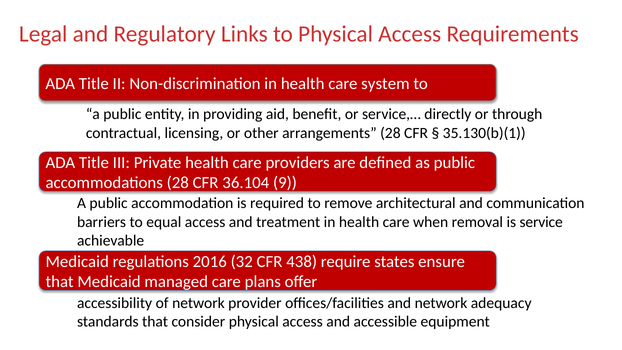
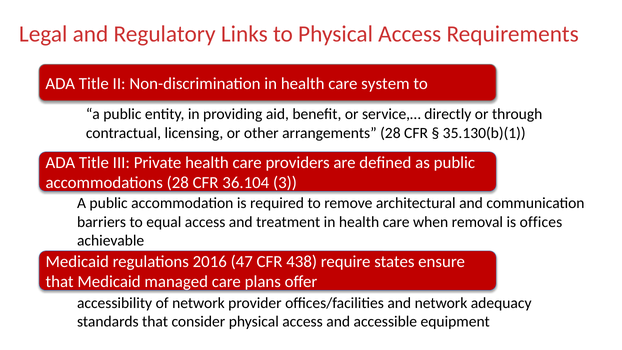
9: 9 -> 3
service: service -> offices
32: 32 -> 47
